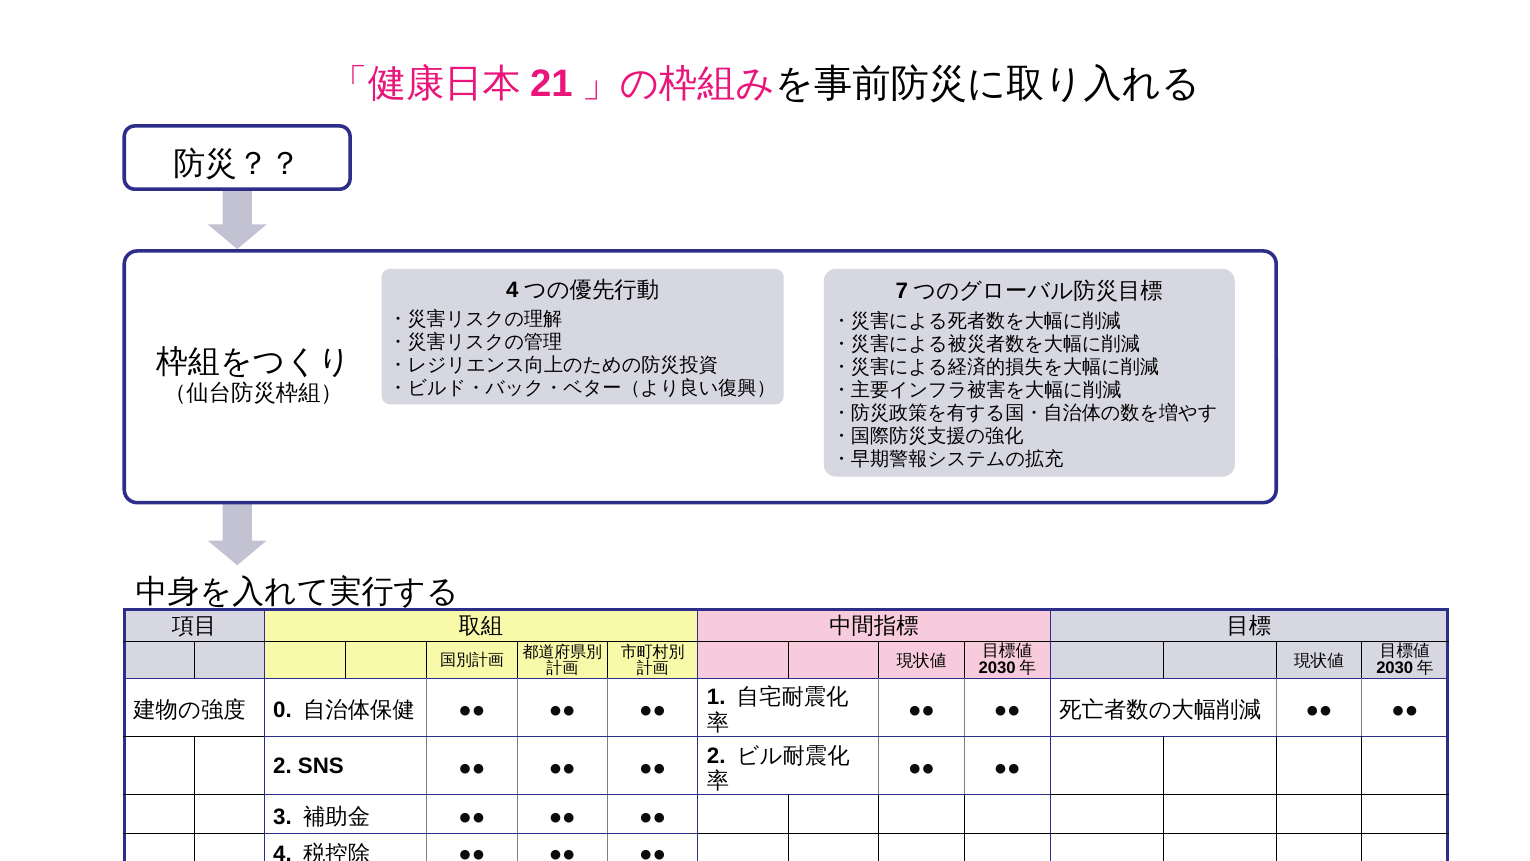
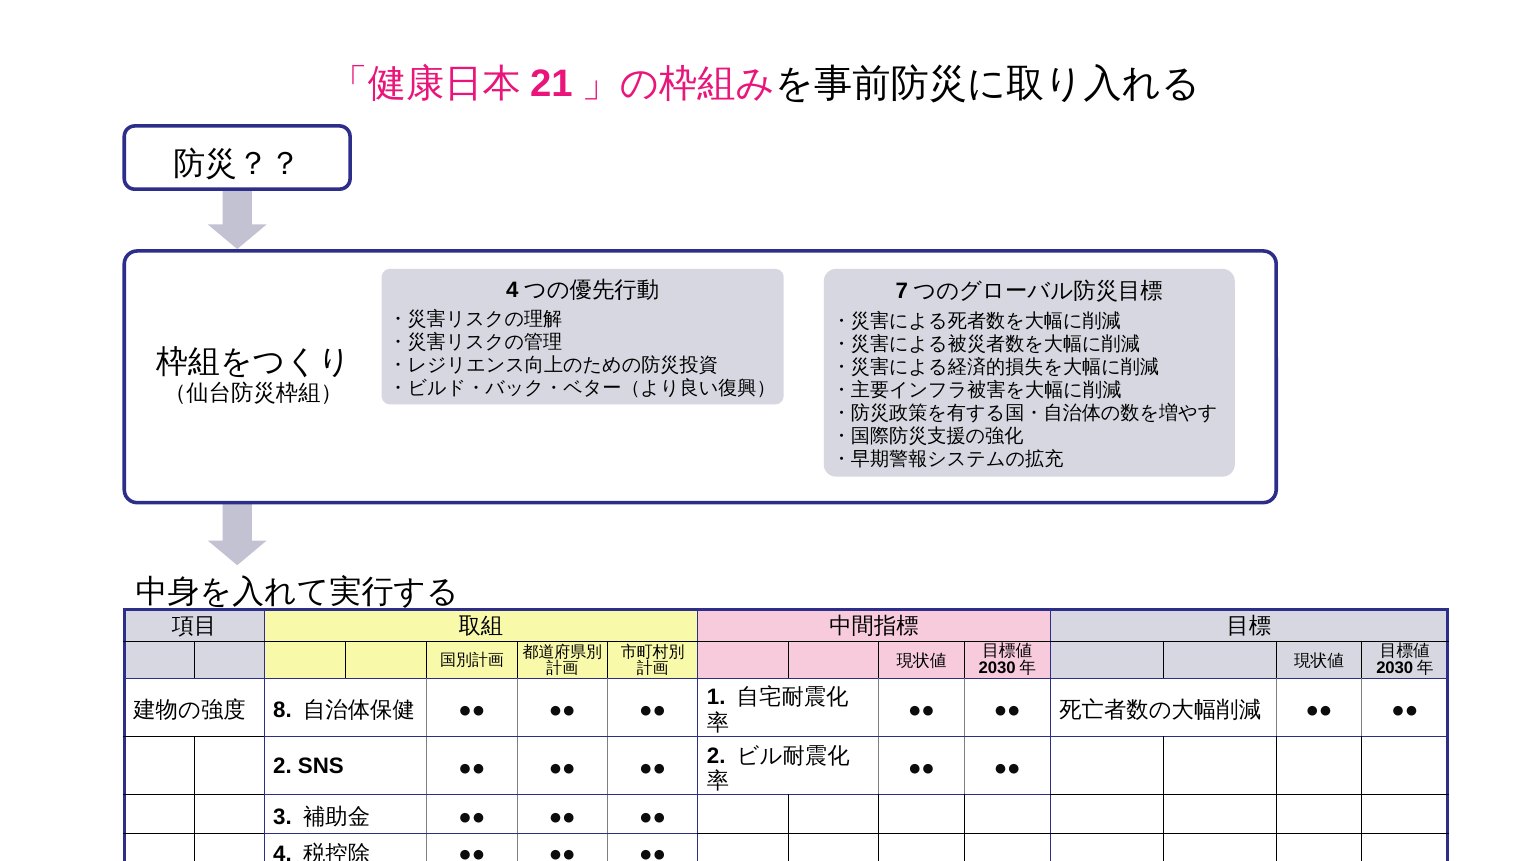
0: 0 -> 8
